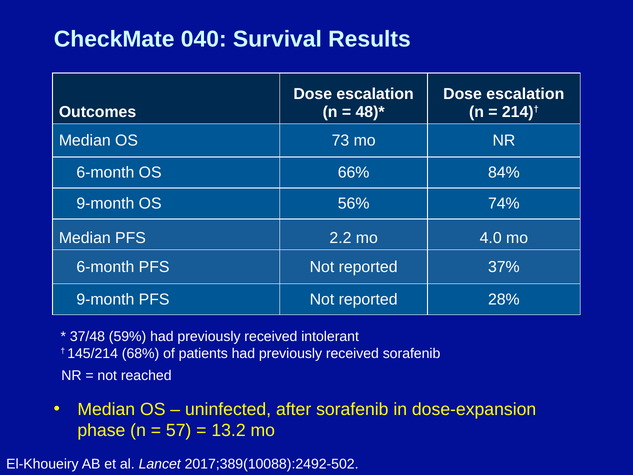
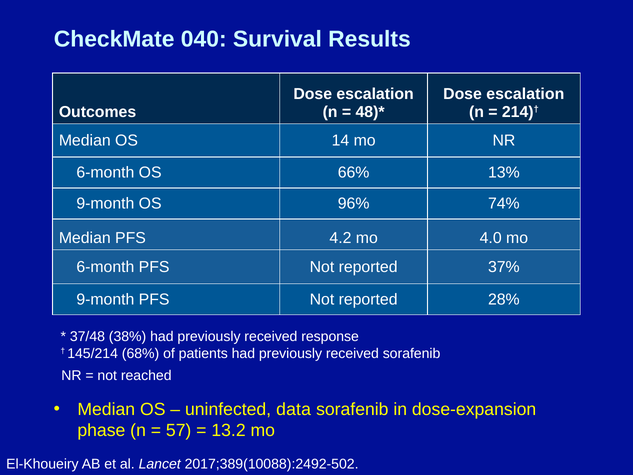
73: 73 -> 14
84%: 84% -> 13%
56%: 56% -> 96%
2.2: 2.2 -> 4.2
59%: 59% -> 38%
intolerant: intolerant -> response
after: after -> data
